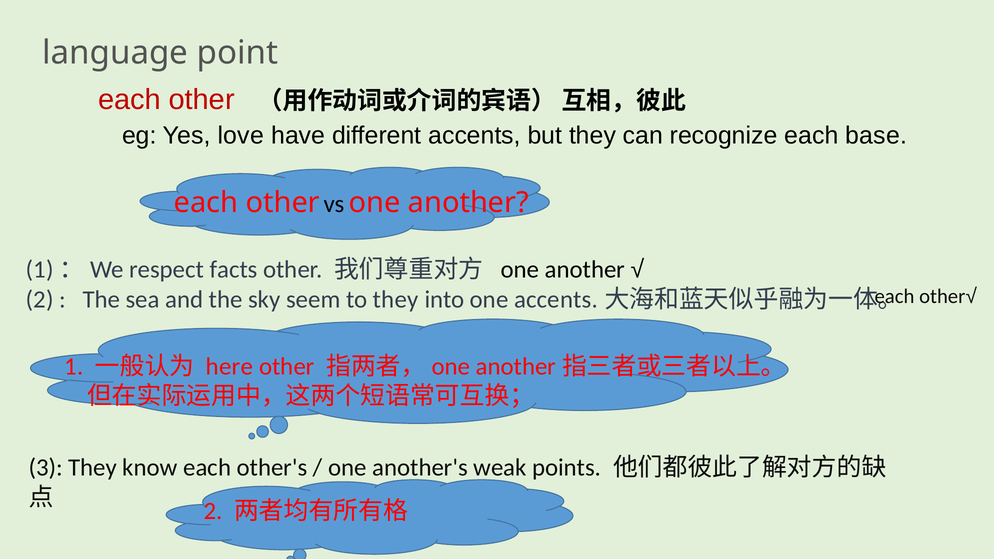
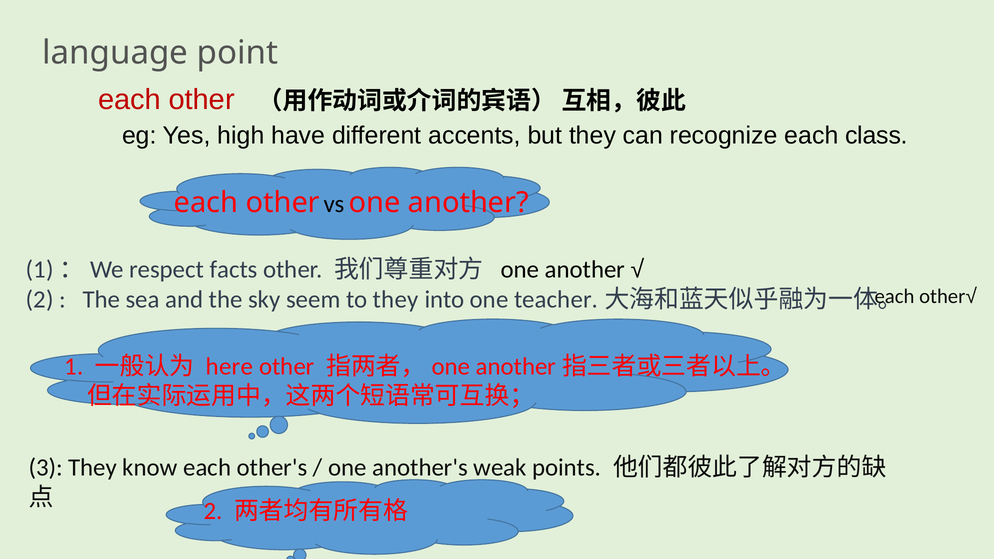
love: love -> high
base: base -> class
one accents: accents -> teacher
